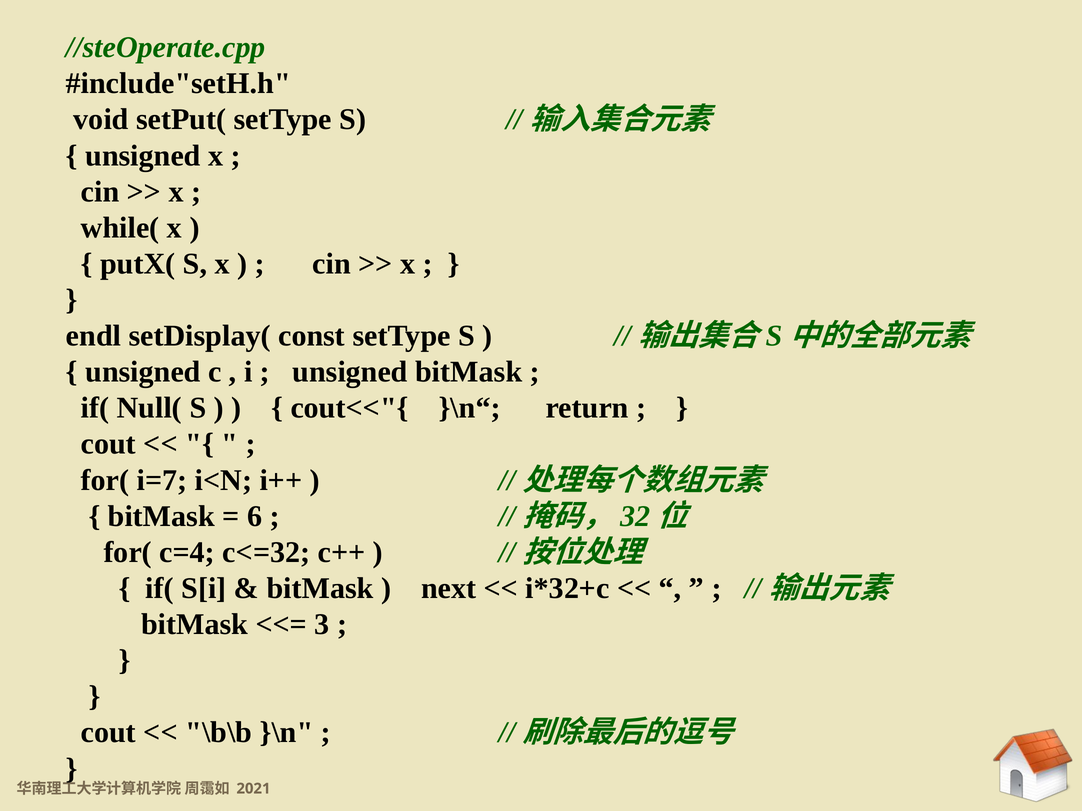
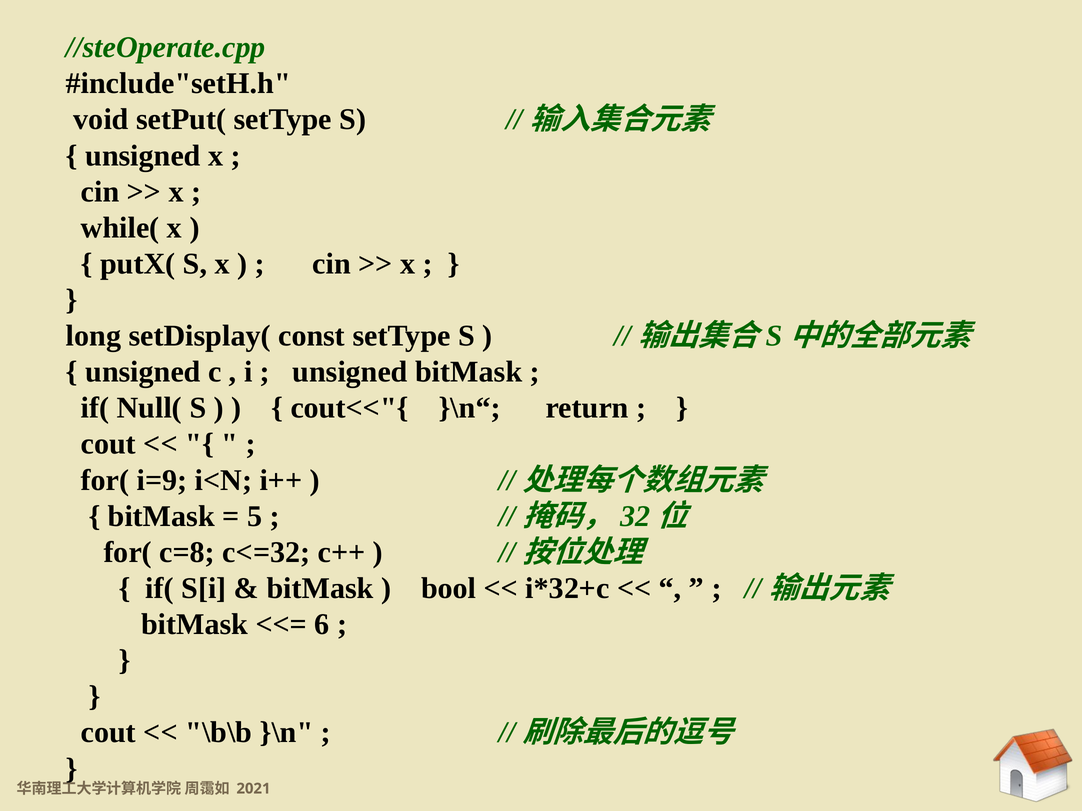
endl: endl -> long
i=7: i=7 -> i=9
6: 6 -> 5
c=4: c=4 -> c=8
next: next -> bool
3: 3 -> 6
